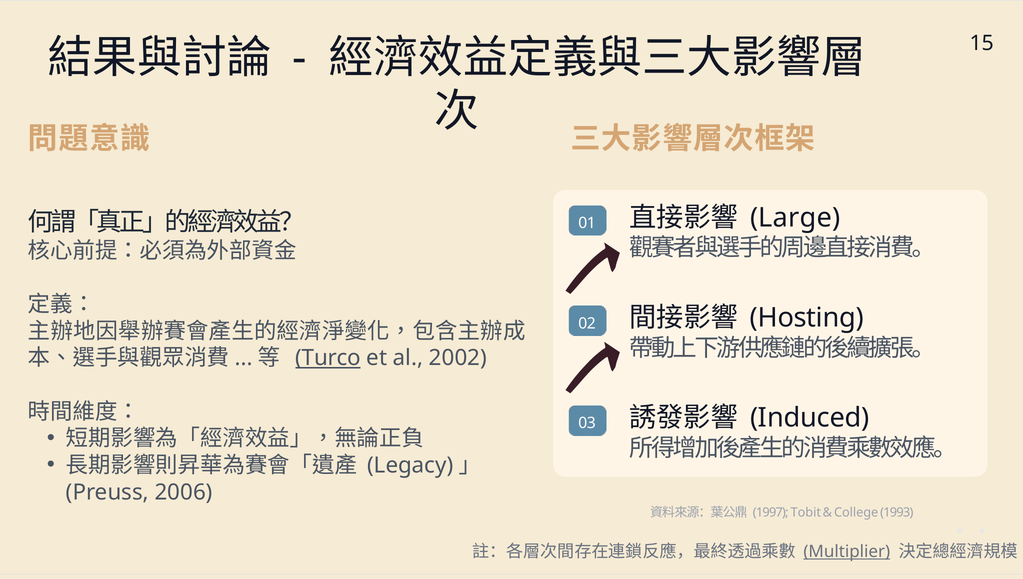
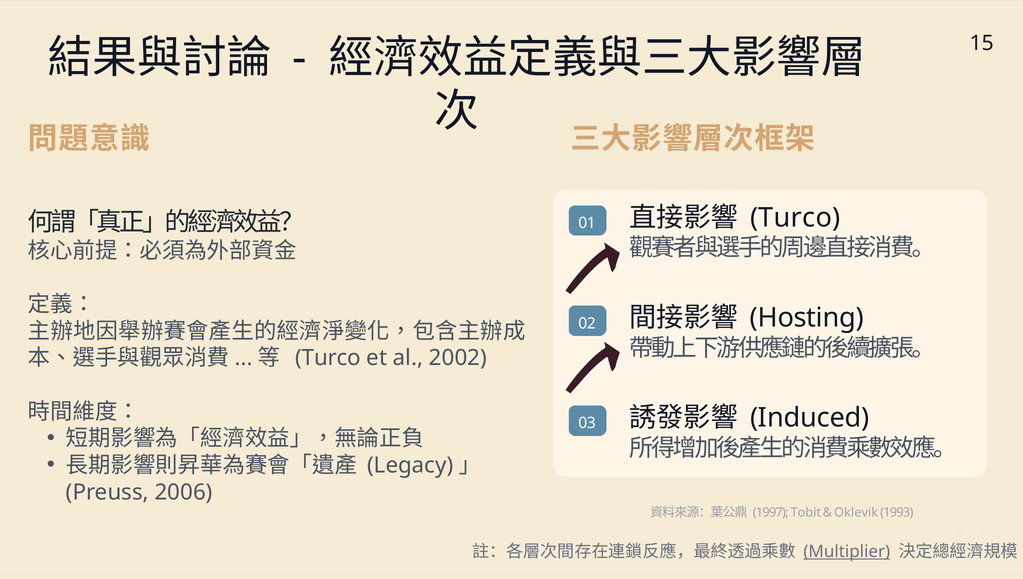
Large at (795, 218): Large -> Turco
Turco at (328, 358) underline: present -> none
College: College -> Oklevik
